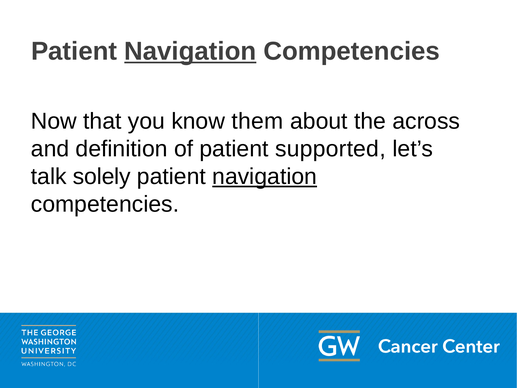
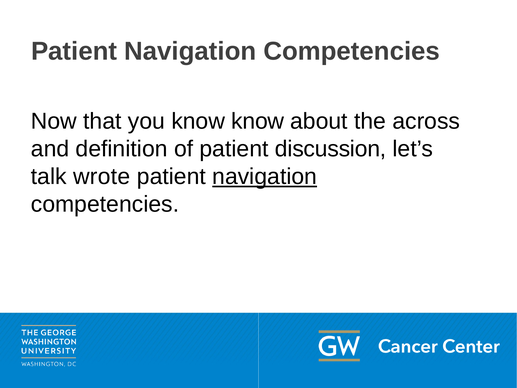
Navigation at (190, 51) underline: present -> none
know them: them -> know
supported: supported -> discussion
solely: solely -> wrote
